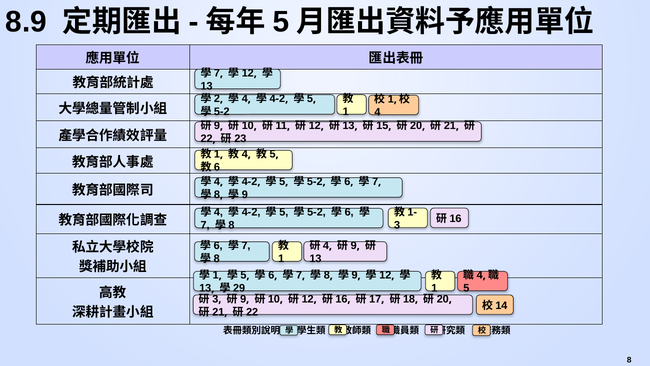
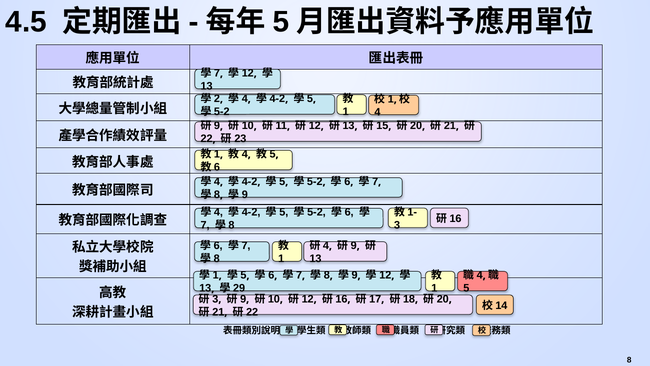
8.9: 8.9 -> 4.5
